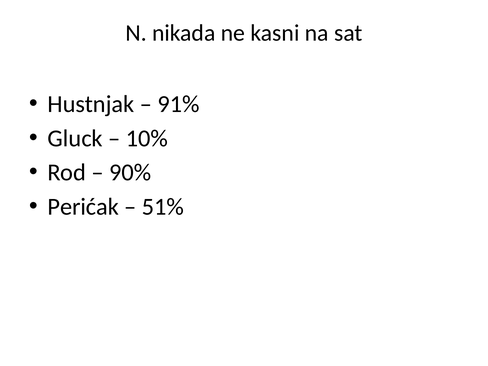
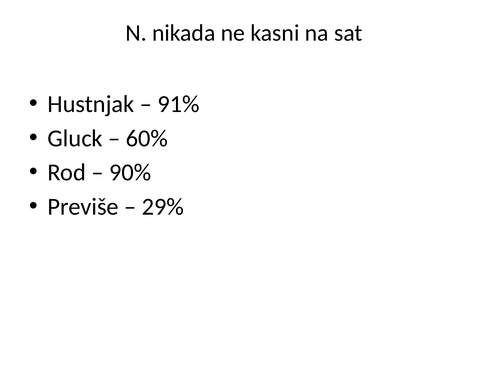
10%: 10% -> 60%
Perićak: Perićak -> Previše
51%: 51% -> 29%
